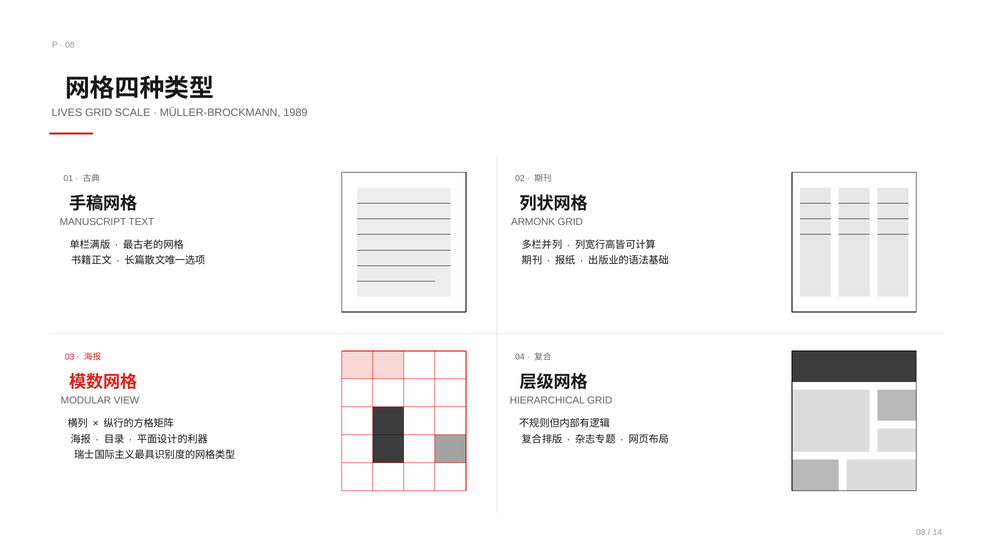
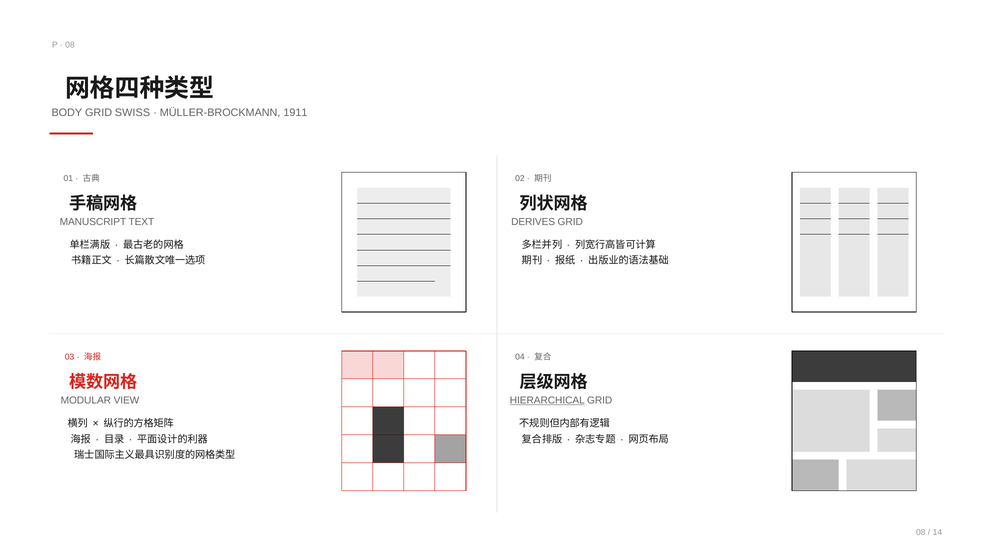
LIVES: LIVES -> BODY
SCALE: SCALE -> SWISS
1989: 1989 -> 1911
ARMONK: ARMONK -> DERIVES
HIERARCHICAL underline: none -> present
